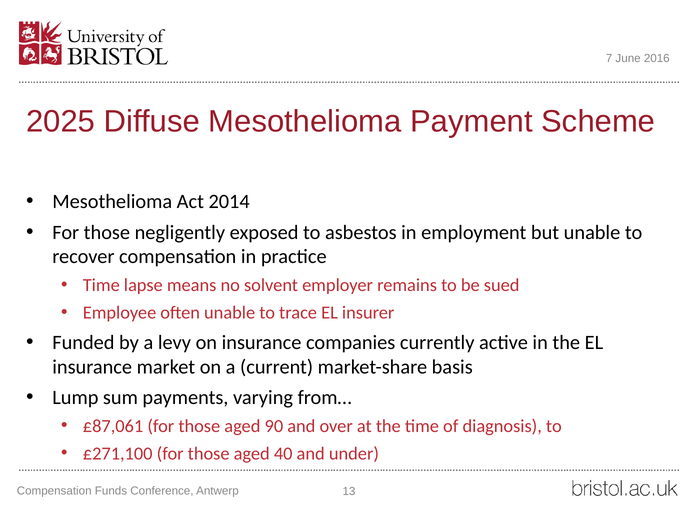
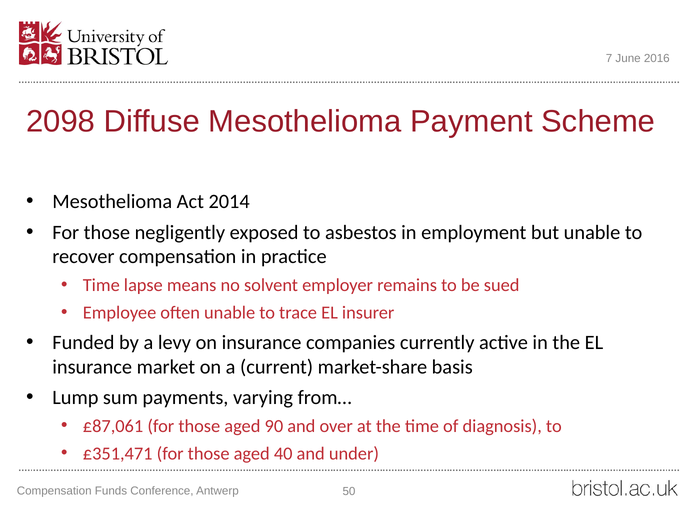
2025: 2025 -> 2098
£271,100: £271,100 -> £351,471
13: 13 -> 50
